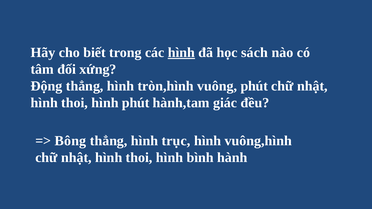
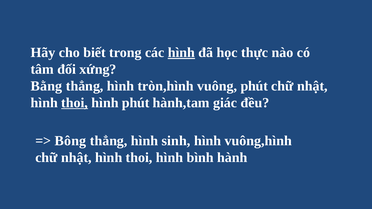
sách: sách -> thực
Động: Động -> Bằng
thoi at (75, 103) underline: none -> present
trục: trục -> sinh
